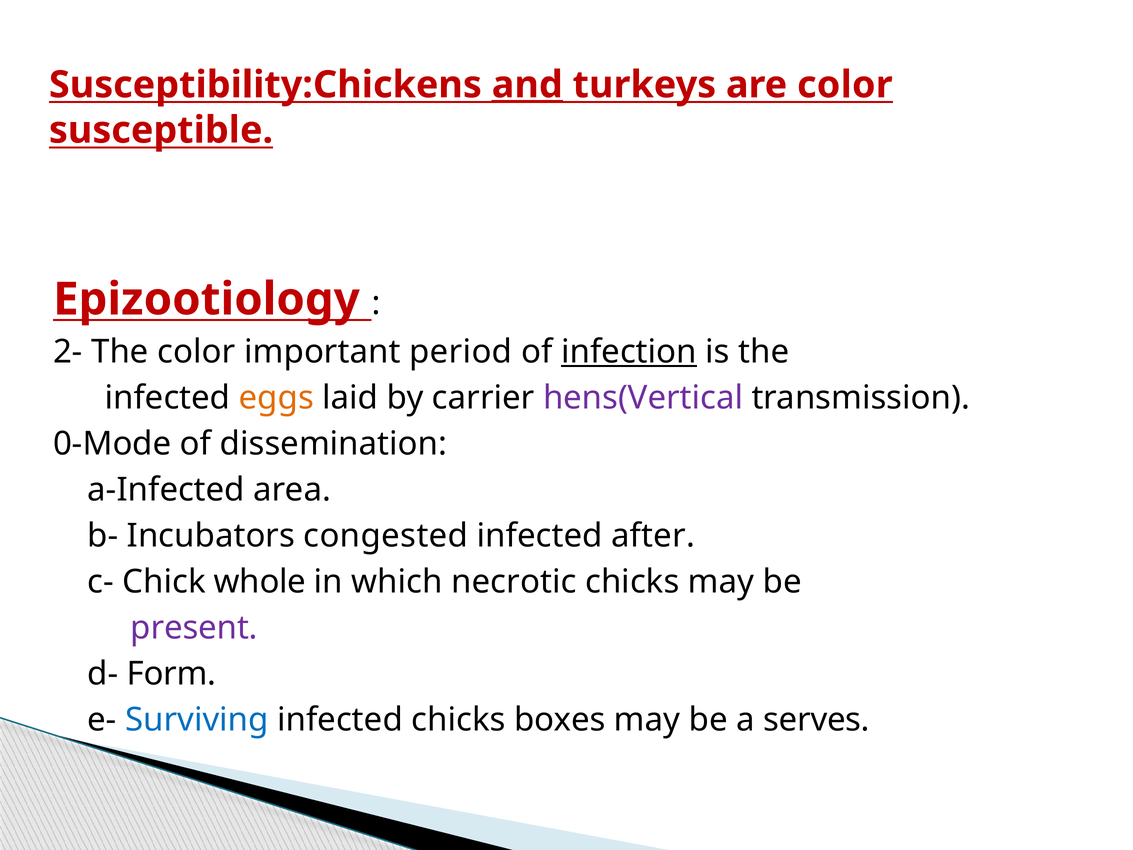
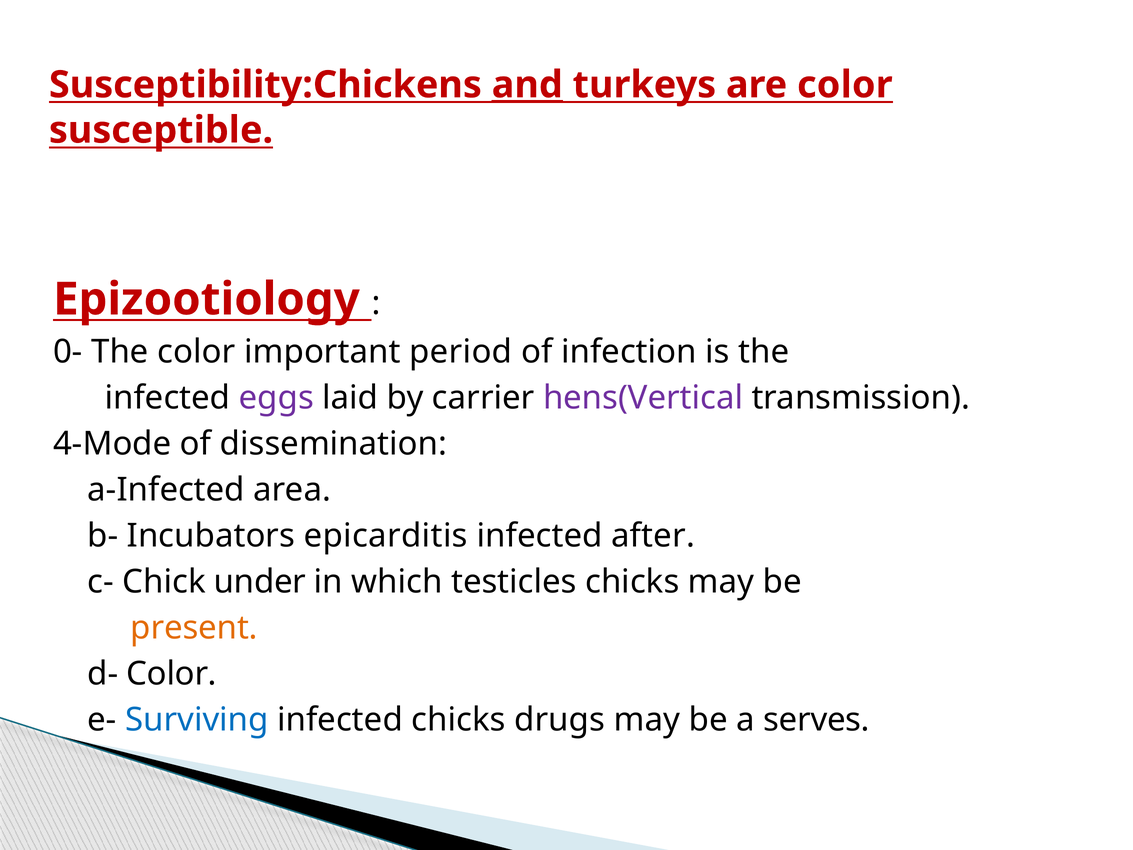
2-: 2- -> 0-
infection underline: present -> none
eggs colour: orange -> purple
0-Mode: 0-Mode -> 4-Mode
congested: congested -> epicarditis
whole: whole -> under
necrotic: necrotic -> testicles
present colour: purple -> orange
d- Form: Form -> Color
boxes: boxes -> drugs
